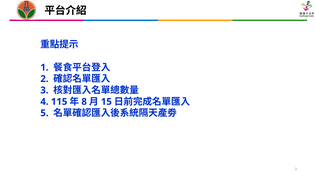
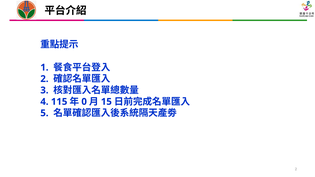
8: 8 -> 0
